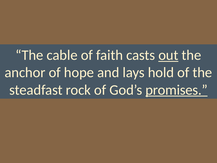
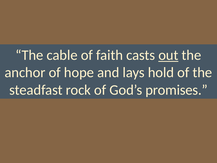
promises underline: present -> none
